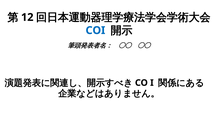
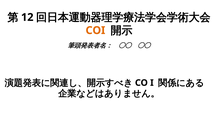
COI colour: blue -> orange
